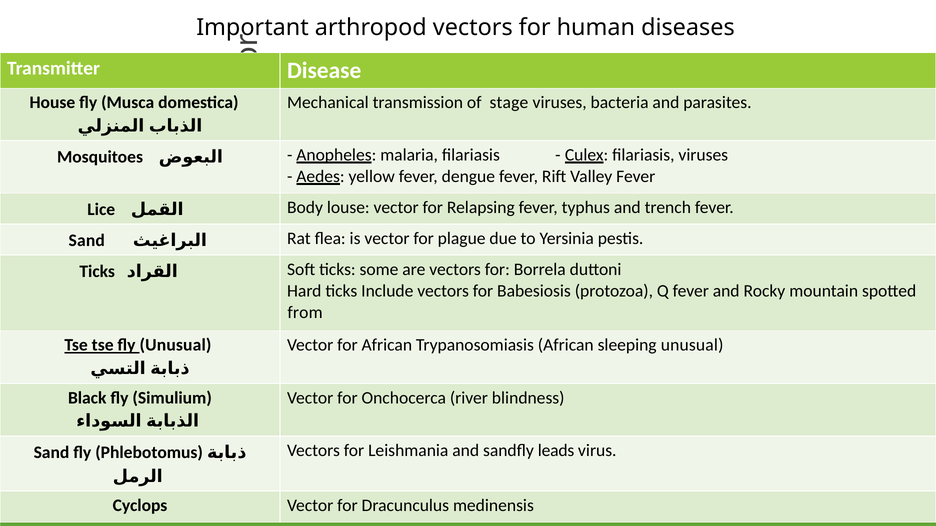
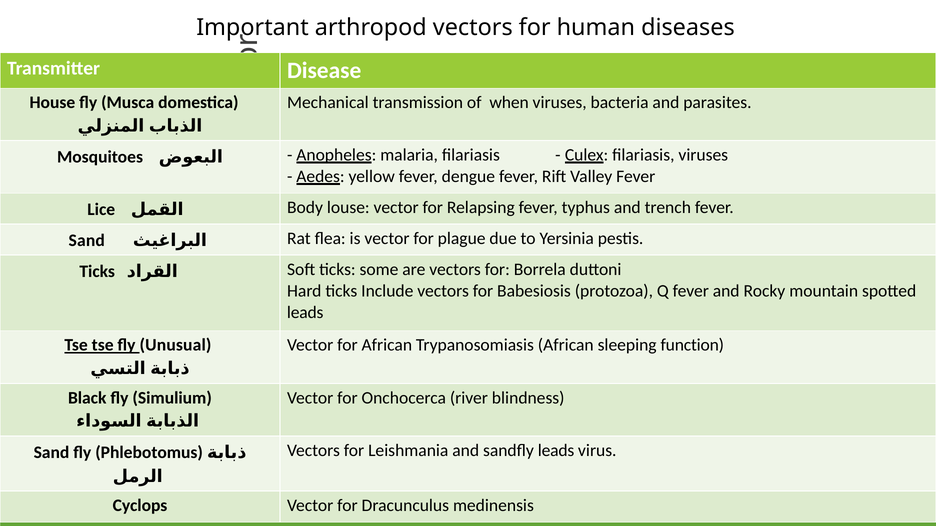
stage: stage -> when
from at (305, 313): from -> leads
sleeping unusual: unusual -> function
